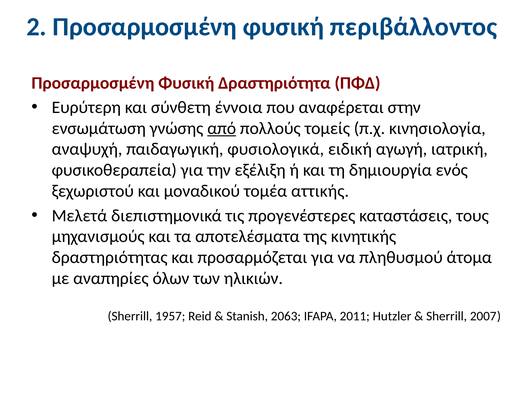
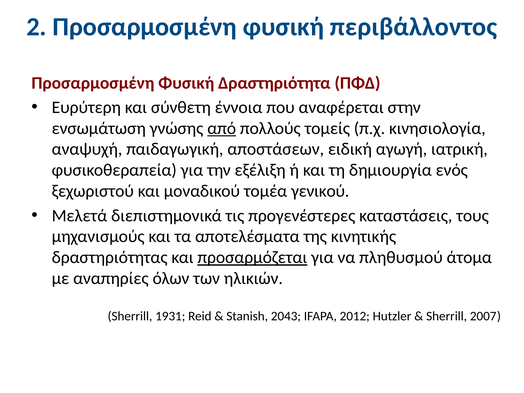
φυσιολογικά: φυσιολογικά -> αποστάσεων
αττικής: αττικής -> γενικού
προσαρμόζεται underline: none -> present
1957: 1957 -> 1931
2063: 2063 -> 2043
2011: 2011 -> 2012
